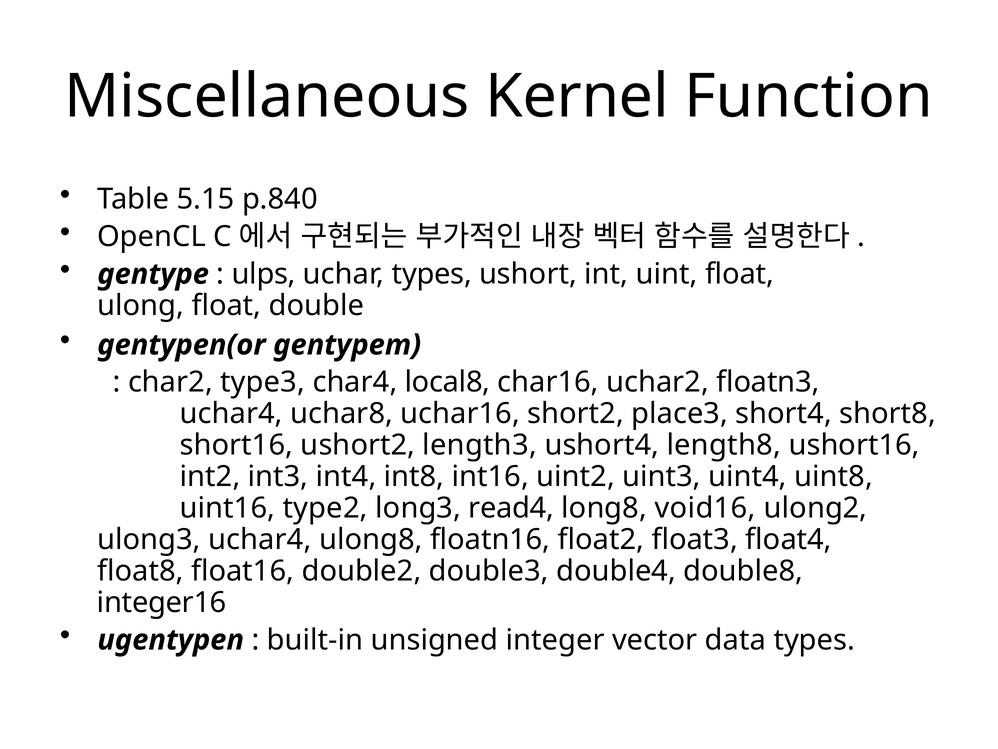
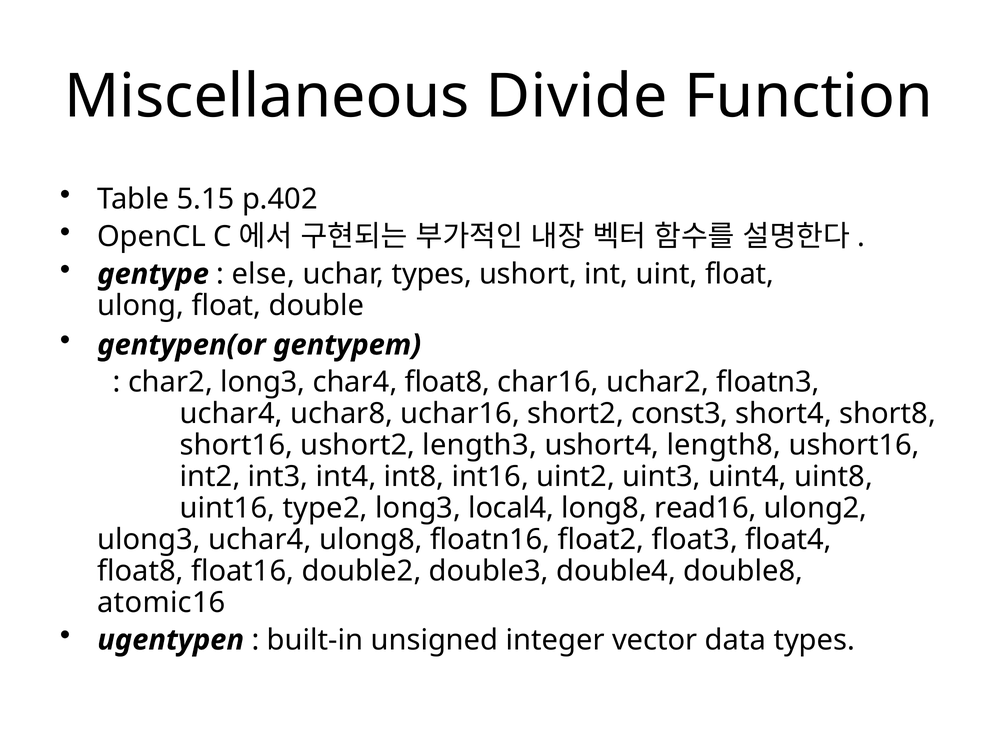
Kernel: Kernel -> Divide
p.840: p.840 -> p.402
ulps: ulps -> else
char2 type3: type3 -> long3
char4 local8: local8 -> float8
place3: place3 -> const3
read4: read4 -> local4
void16: void16 -> read16
integer16: integer16 -> atomic16
